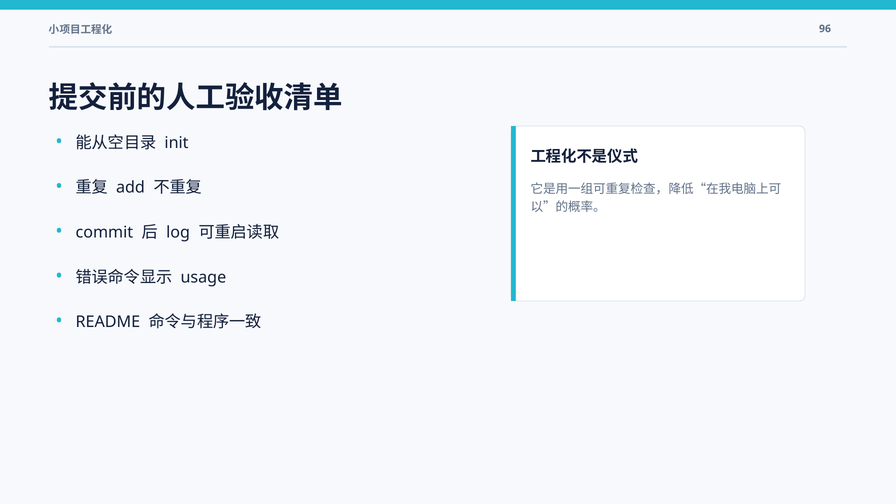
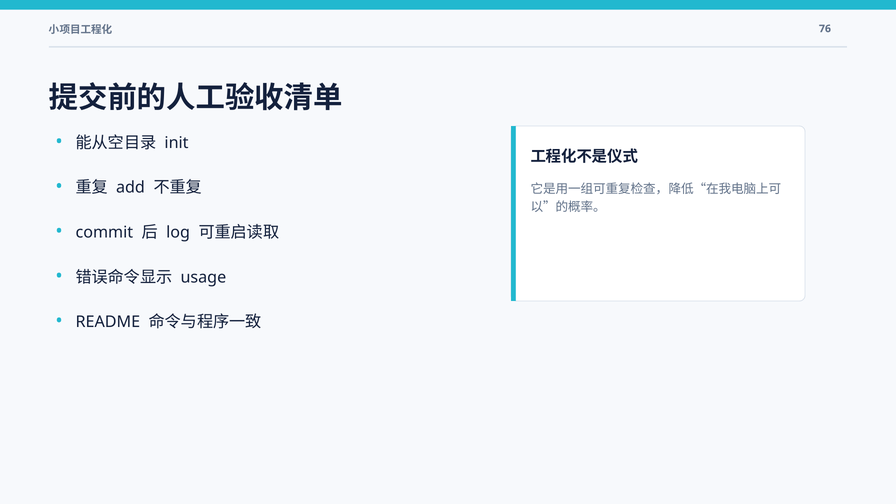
96: 96 -> 76
